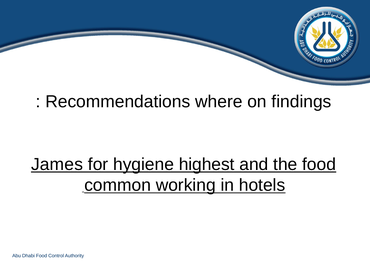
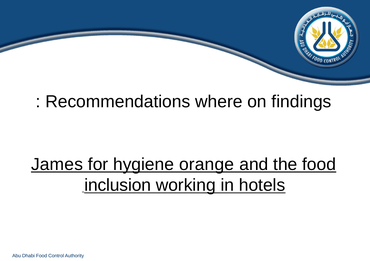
highest: highest -> orange
common: common -> inclusion
